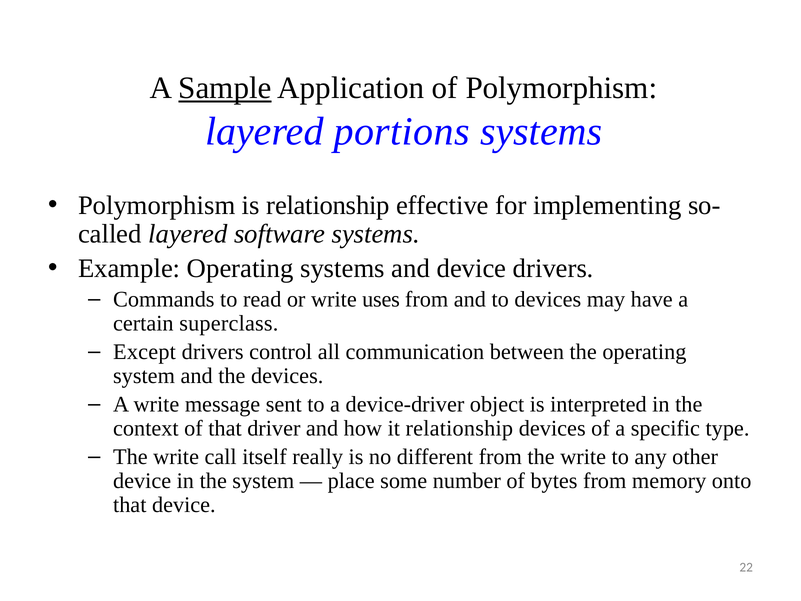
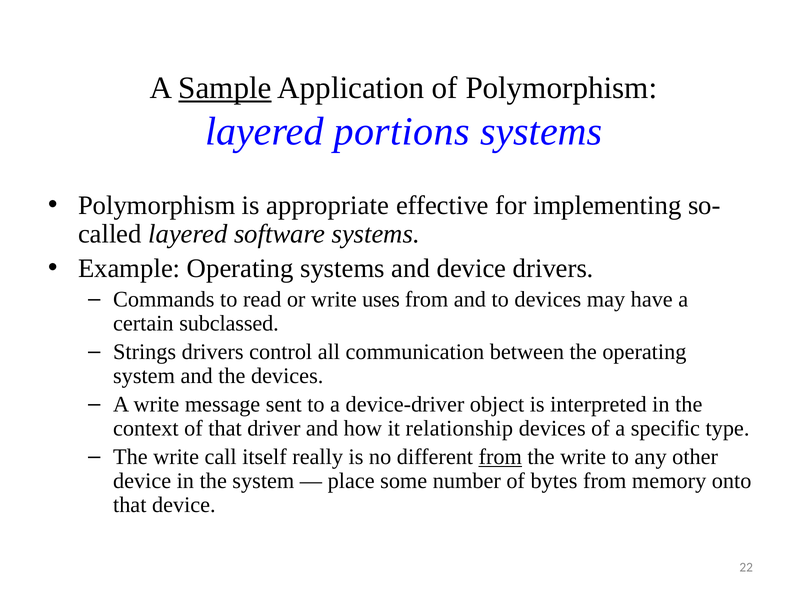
is relationship: relationship -> appropriate
superclass: superclass -> subclassed
Except: Except -> Strings
from at (500, 457) underline: none -> present
